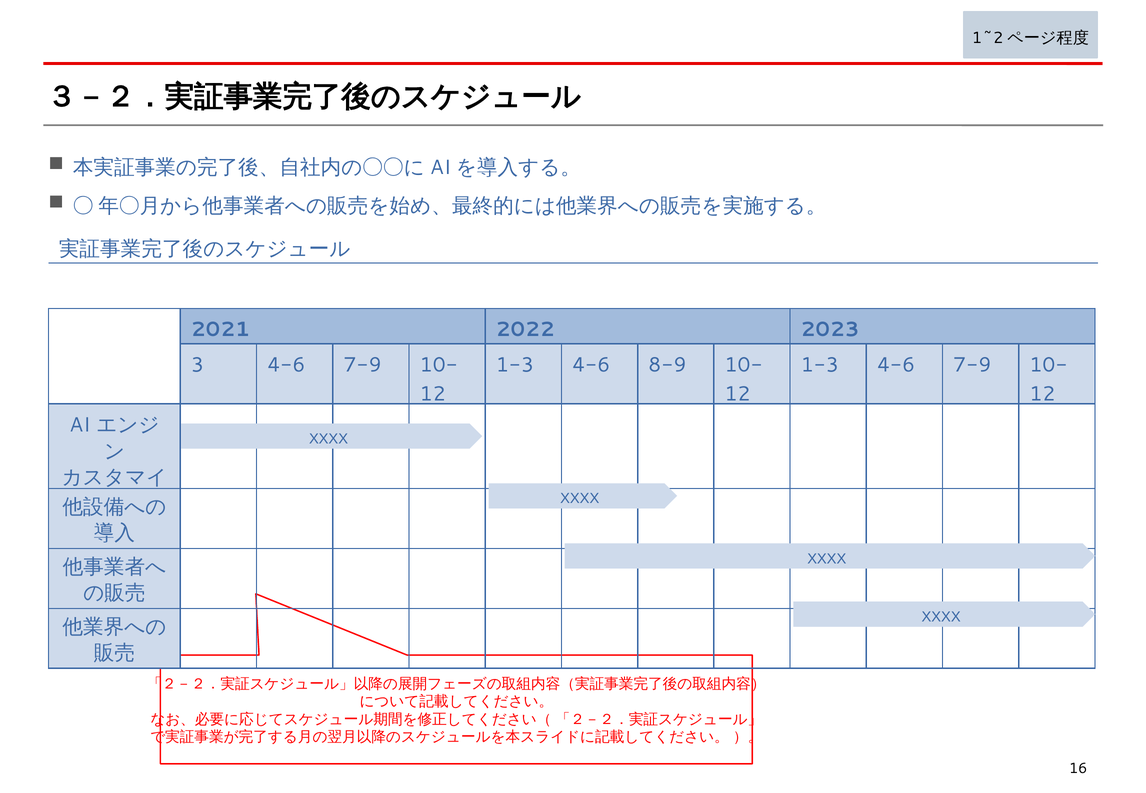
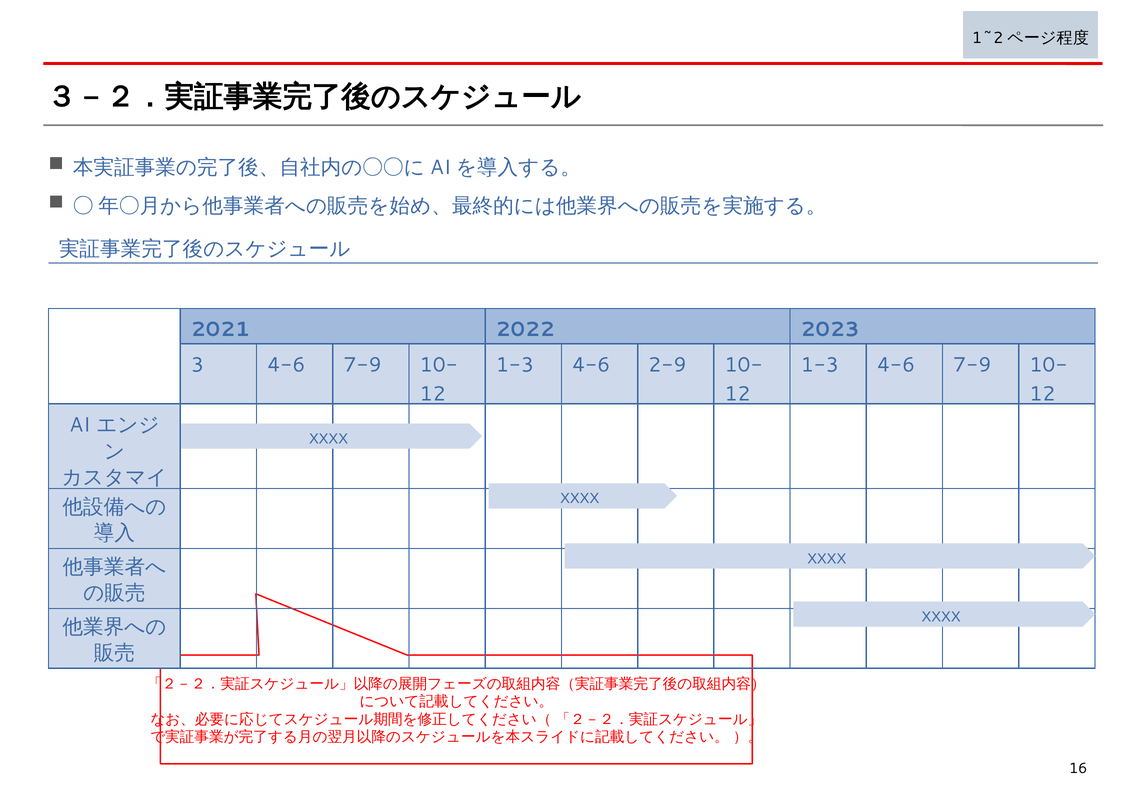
8-9: 8-9 -> 2-9
